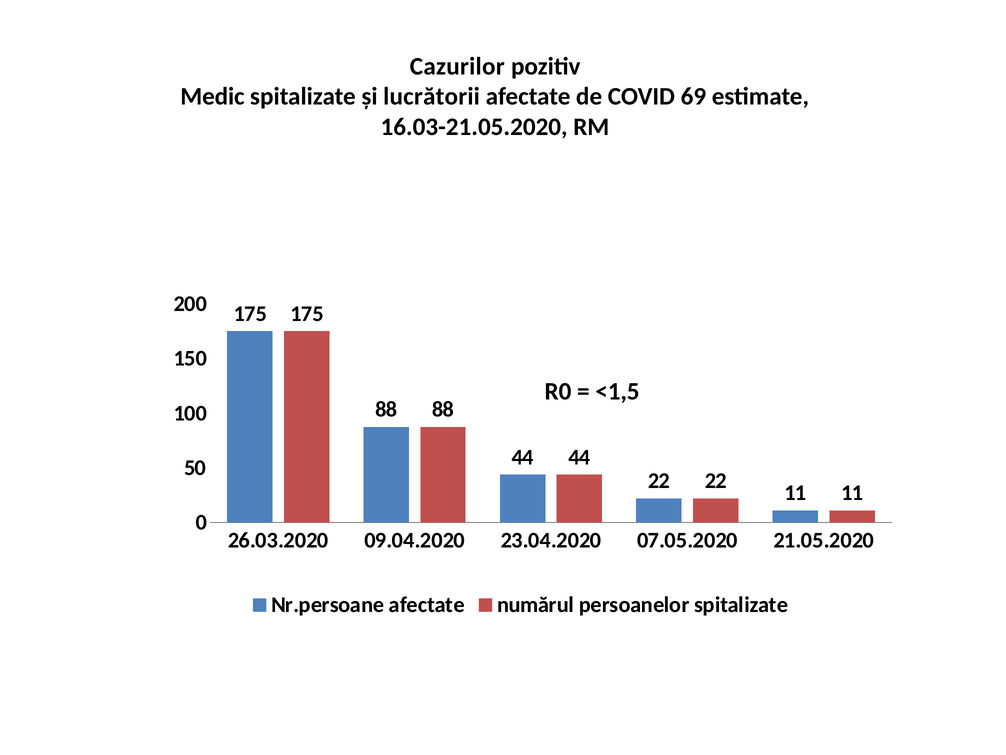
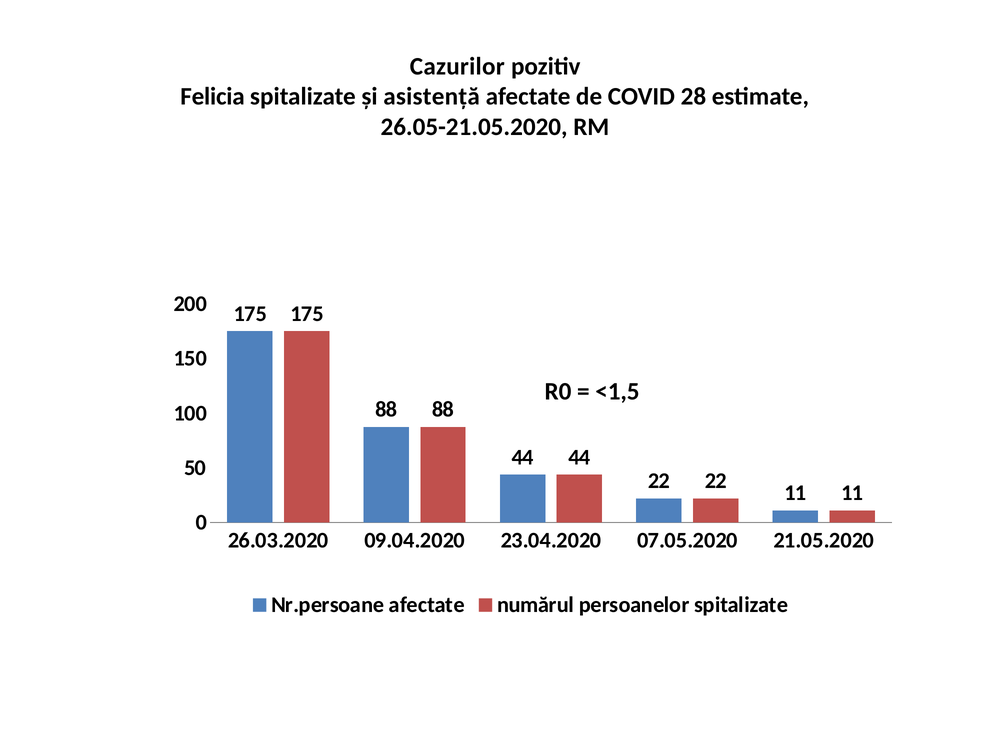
Medic: Medic -> Felicia
lucrătorii: lucrătorii -> asistență
69: 69 -> 28
16.03-21.05.2020: 16.03-21.05.2020 -> 26.05-21.05.2020
